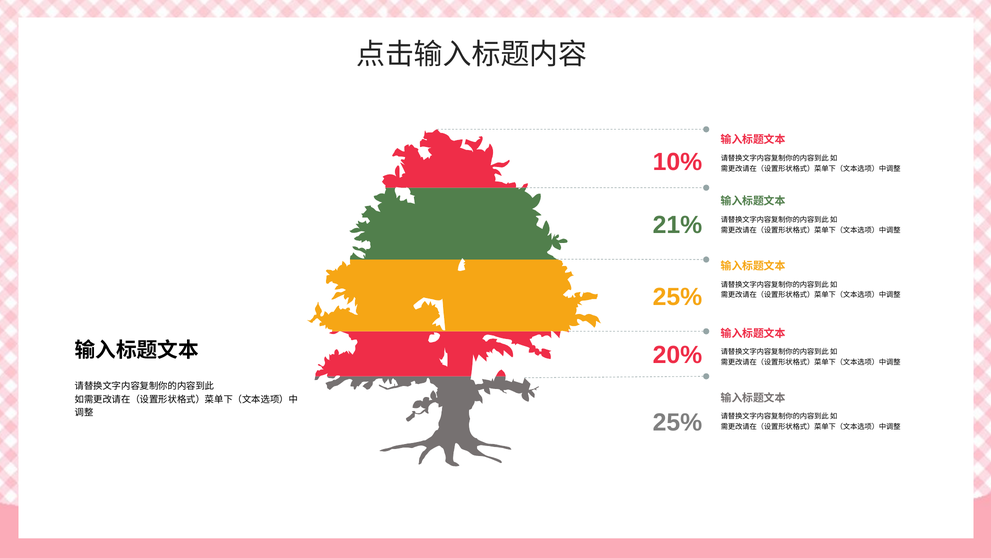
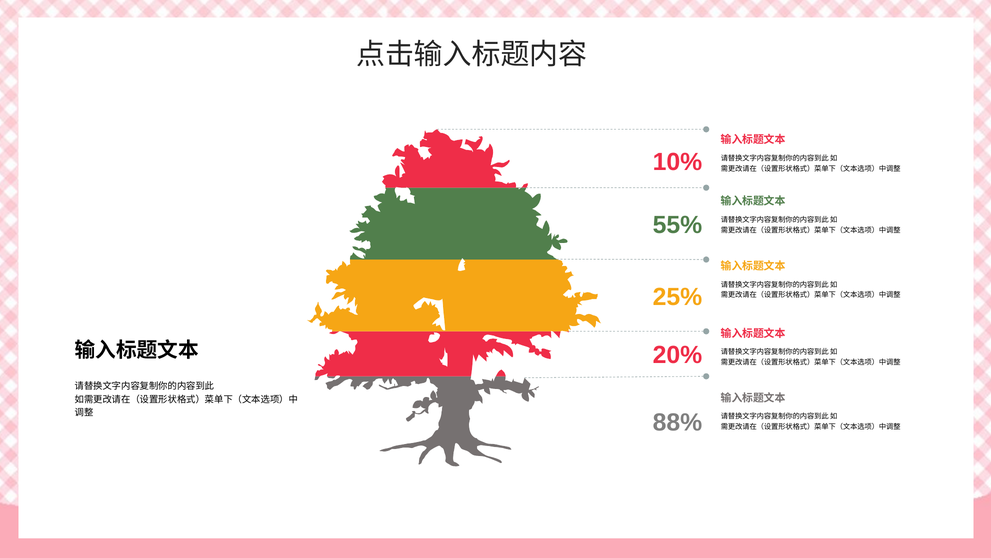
21%: 21% -> 55%
25% at (677, 422): 25% -> 88%
